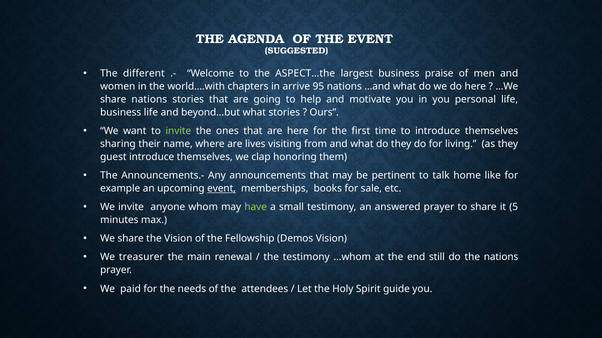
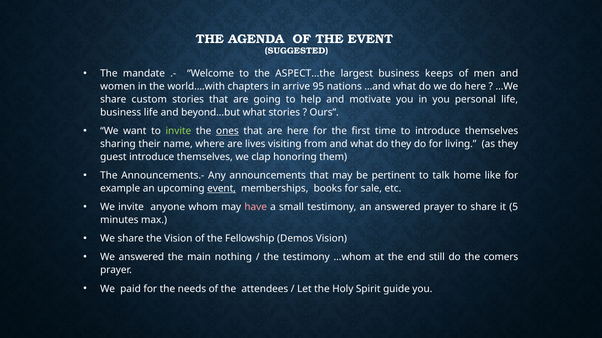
different: different -> mandate
praise: praise -> keeps
share nations: nations -> custom
ones underline: none -> present
have colour: light green -> pink
We treasurer: treasurer -> answered
renewal: renewal -> nothing
the nations: nations -> comers
